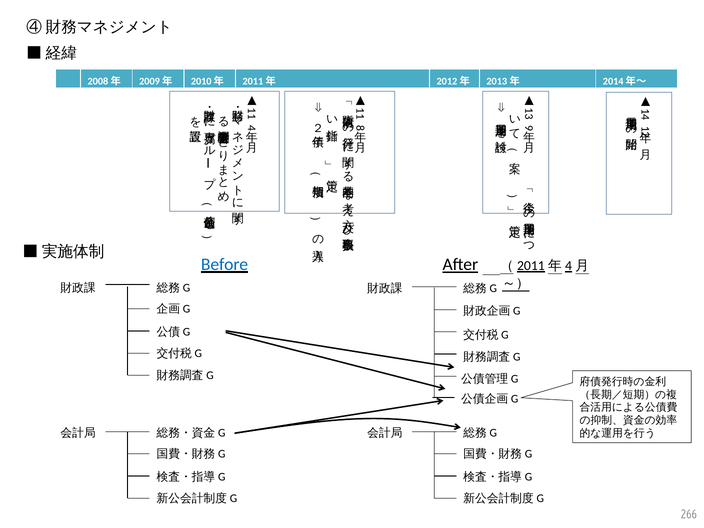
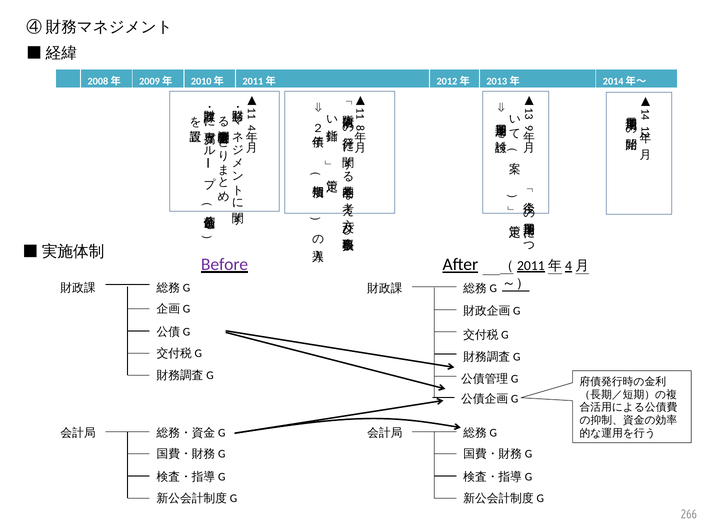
Before colour: blue -> purple
